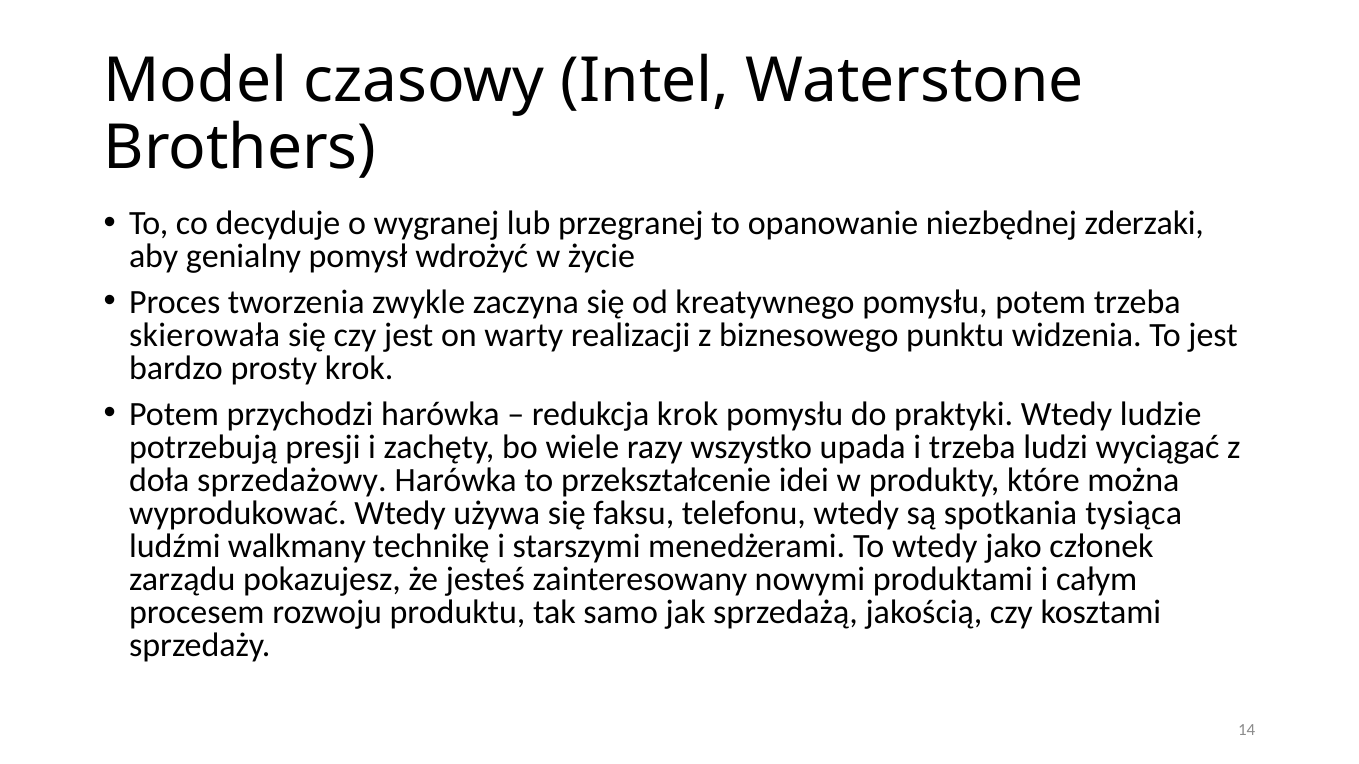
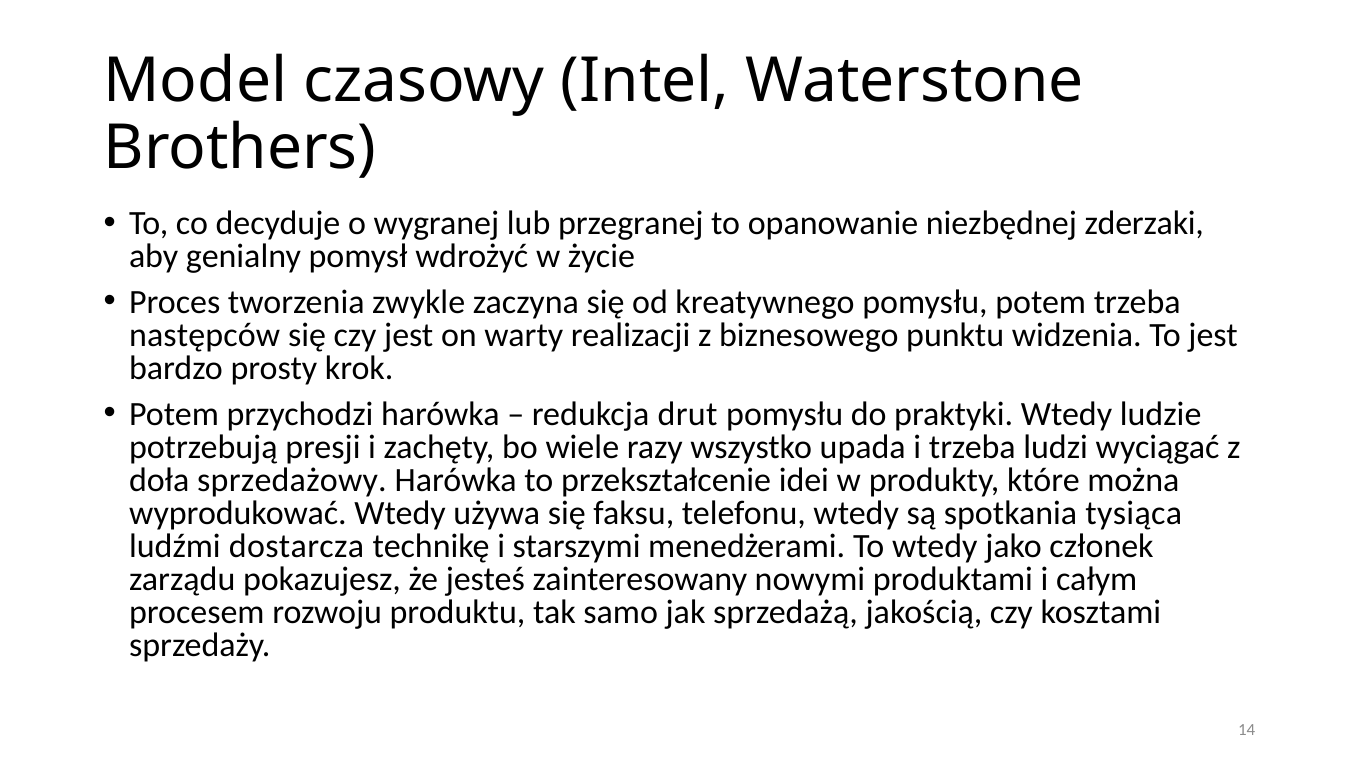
skierowała: skierowała -> następców
redukcja krok: krok -> drut
walkmany: walkmany -> dostarcza
